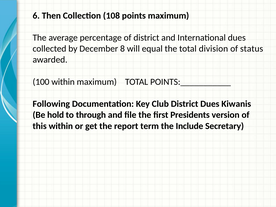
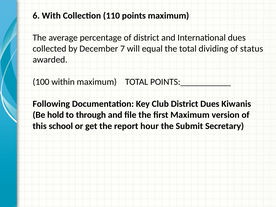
Then: Then -> With
108: 108 -> 110
8: 8 -> 7
division: division -> dividing
first Presidents: Presidents -> Maximum
this within: within -> school
term: term -> hour
Include: Include -> Submit
